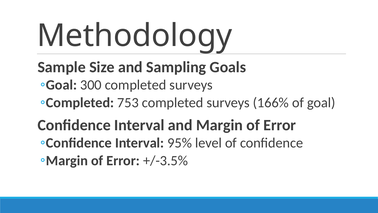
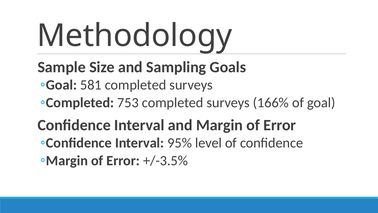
300: 300 -> 581
